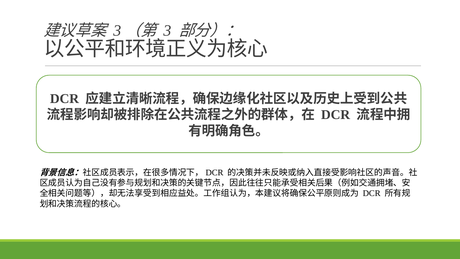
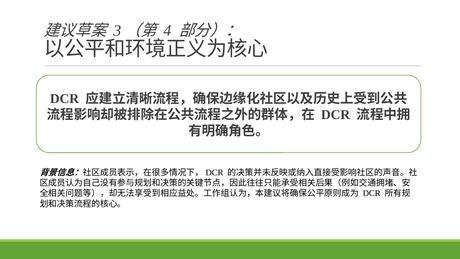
3 at (167, 30): 3 -> 4
